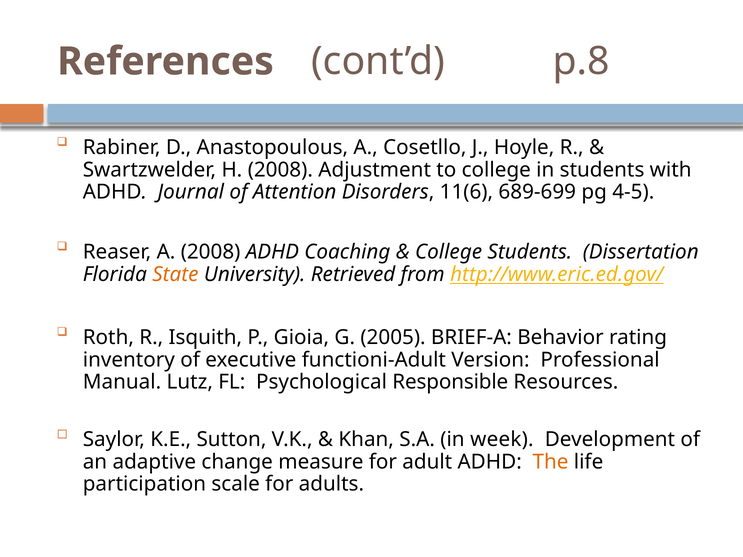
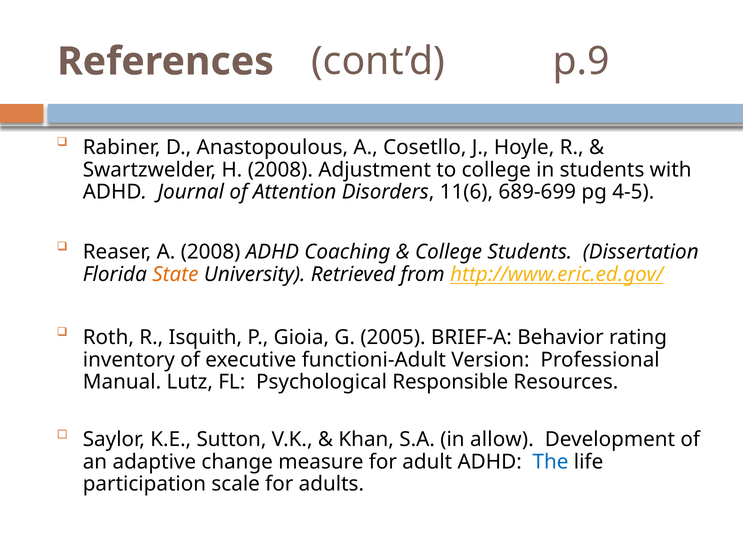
p.8: p.8 -> p.9
week: week -> allow
The colour: orange -> blue
